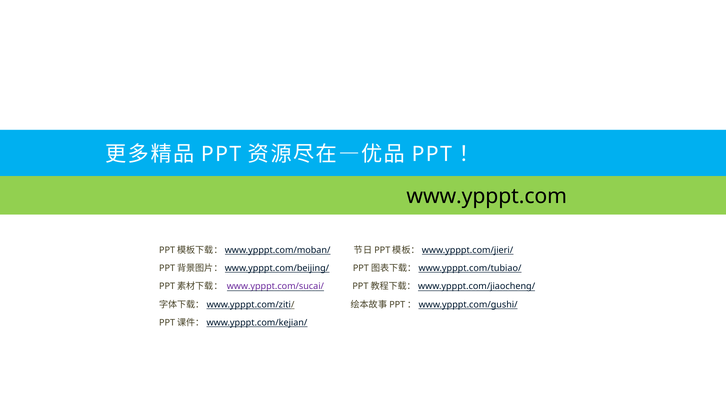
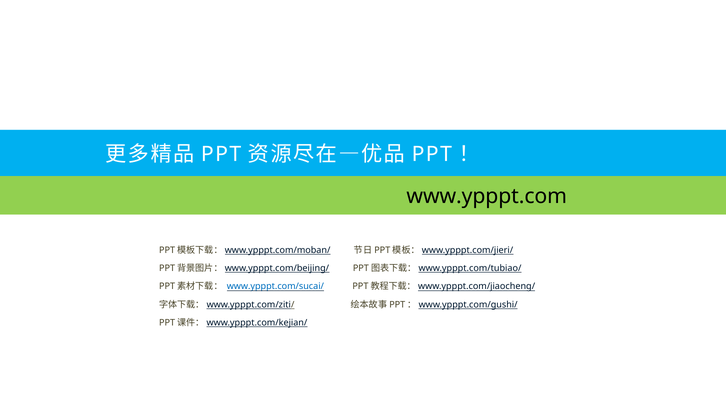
www.ypppt.com/sucai/ colour: purple -> blue
